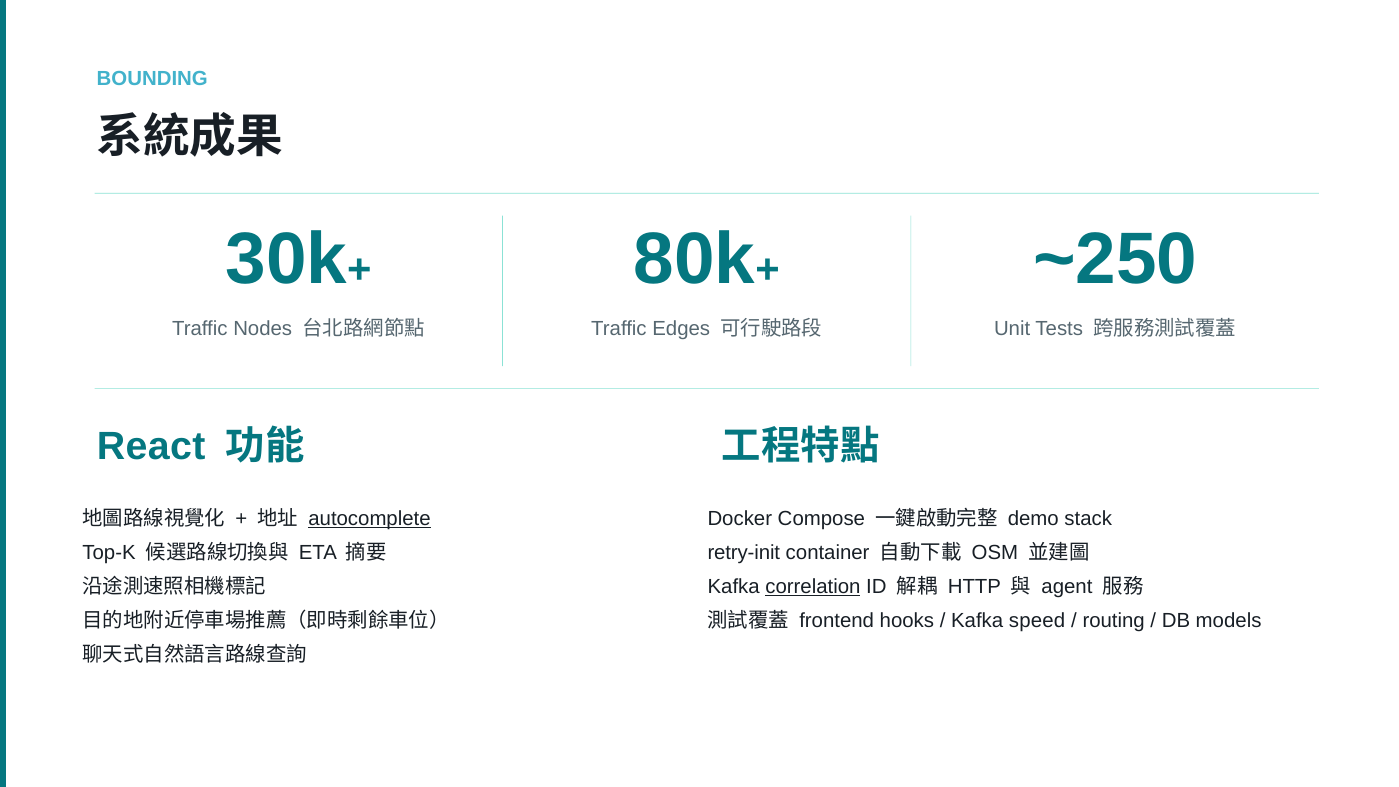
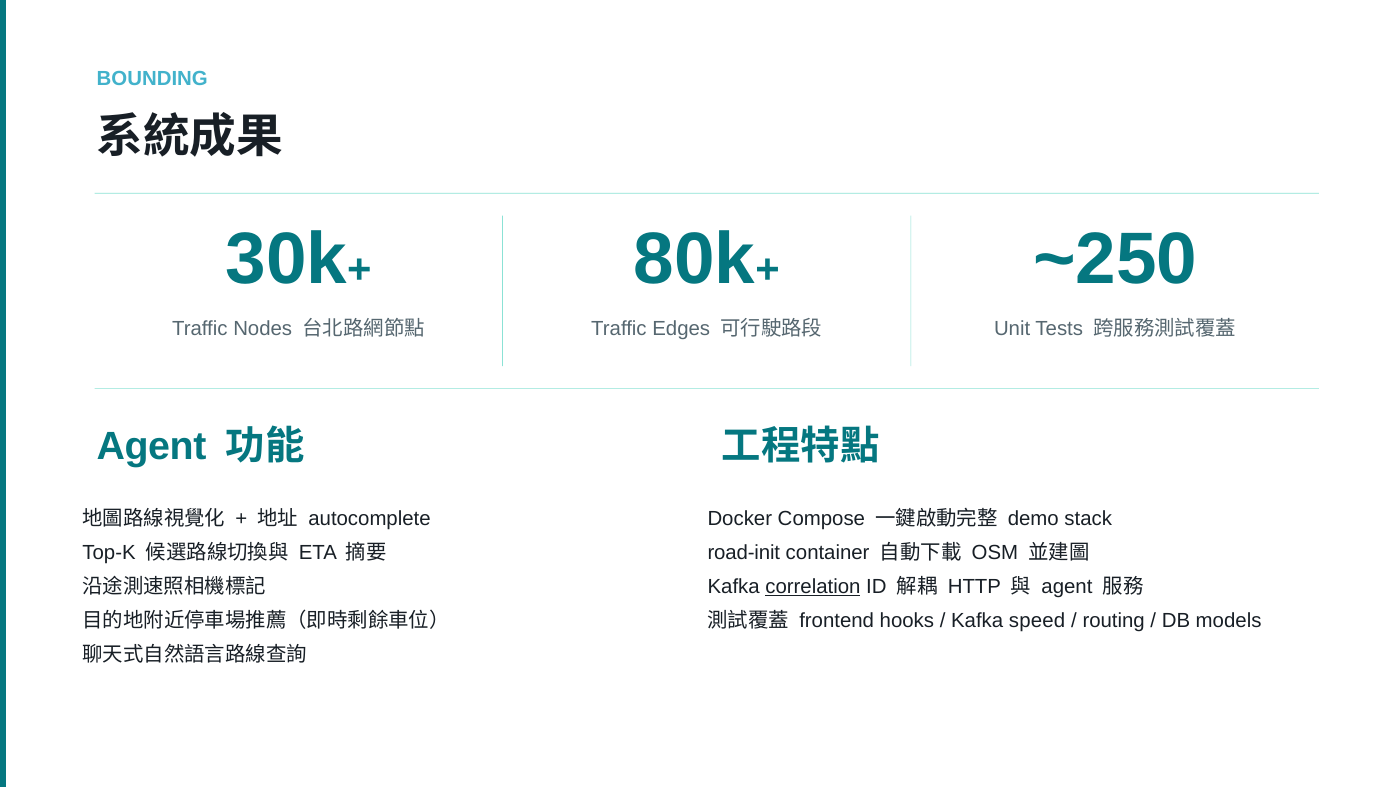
React at (151, 447): React -> Agent
autocomplete underline: present -> none
retry-init: retry-init -> road-init
